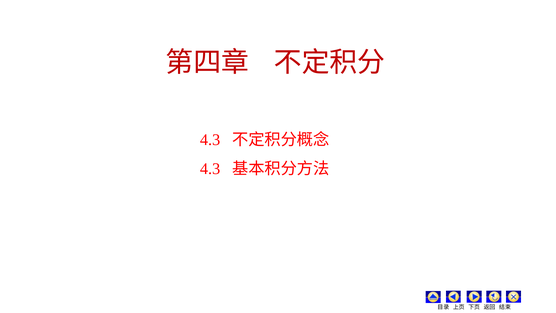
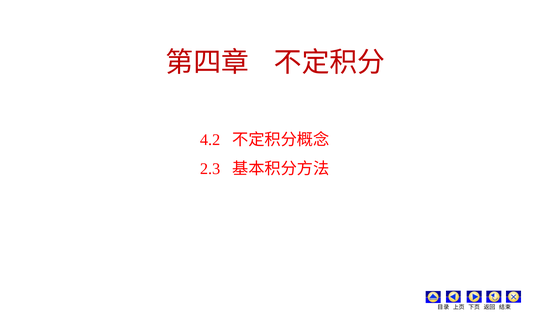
4.3 at (210, 140): 4.3 -> 4.2
4.3 at (210, 169): 4.3 -> 2.3
